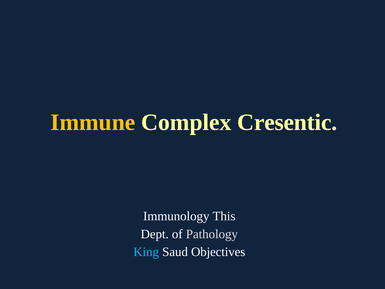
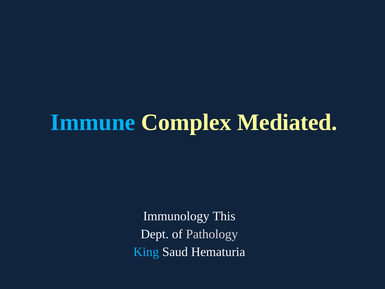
Immune colour: yellow -> light blue
Cresentic: Cresentic -> Mediated
Objectives: Objectives -> Hematuria
